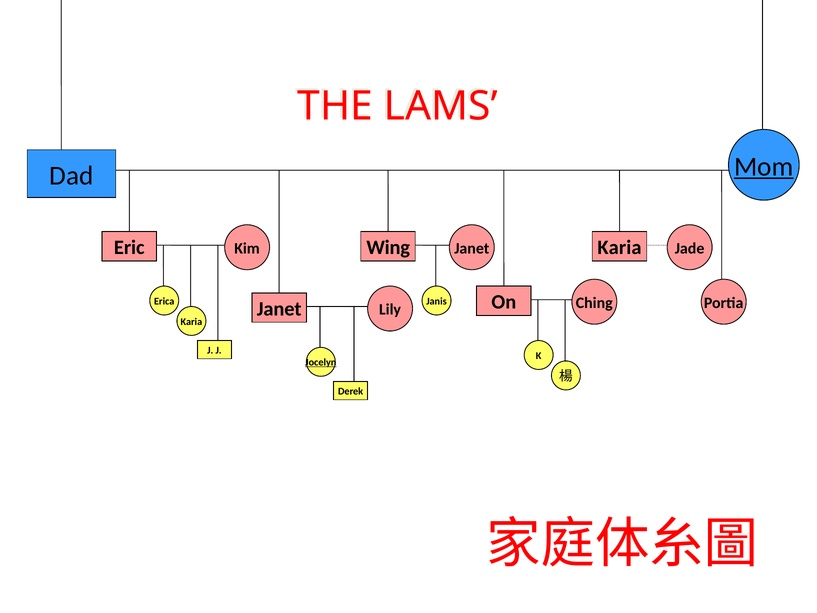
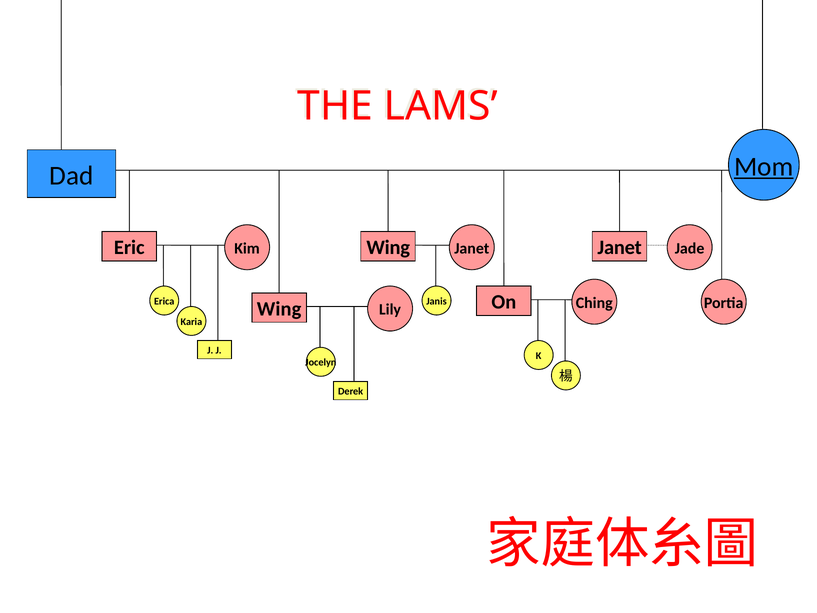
Karia at (619, 248): Karia -> Janet
Janet at (279, 309): Janet -> Wing
Jocelyn underline: present -> none
